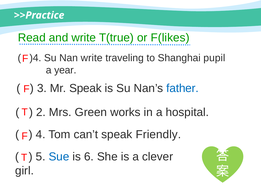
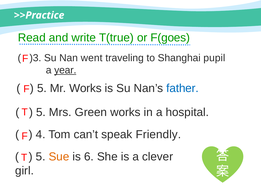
F(likes: F(likes -> F(goes
)4: )4 -> )3
Nan write: write -> went
year underline: none -> present
3 at (42, 88): 3 -> 5
Mr Speak: Speak -> Works
2 at (41, 112): 2 -> 5
Sue colour: blue -> orange
